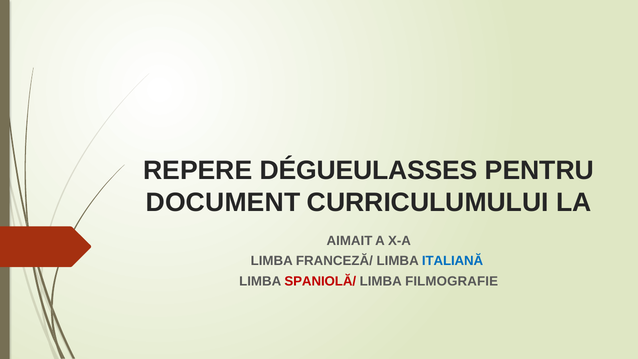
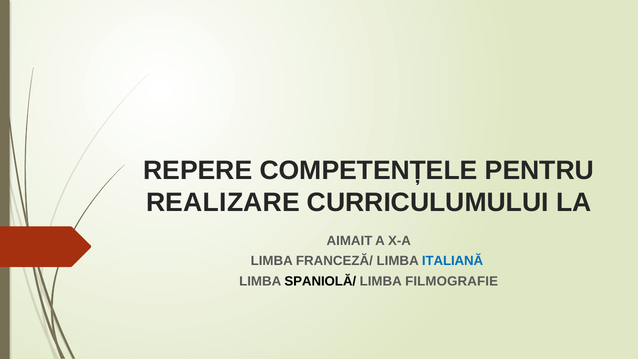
DÉGUEULASSES: DÉGUEULASSES -> COMPETENȚELE
DOCUMENT: DOCUMENT -> REALIZARE
SPANIOLĂ/ colour: red -> black
